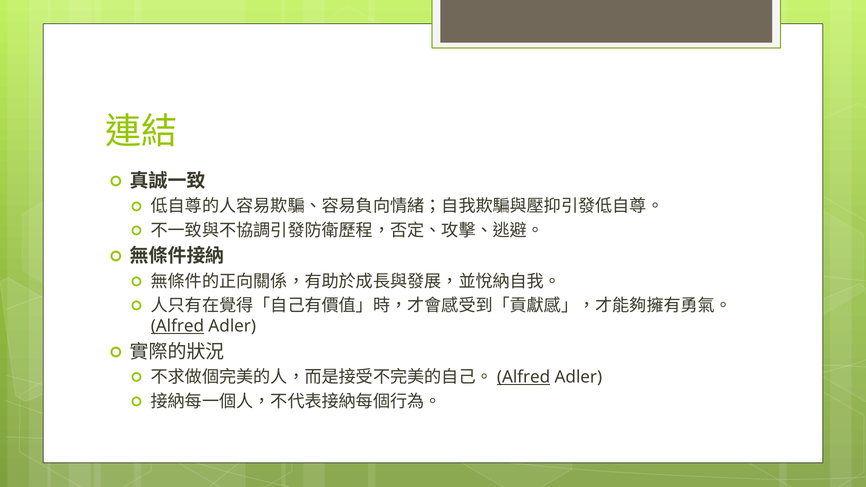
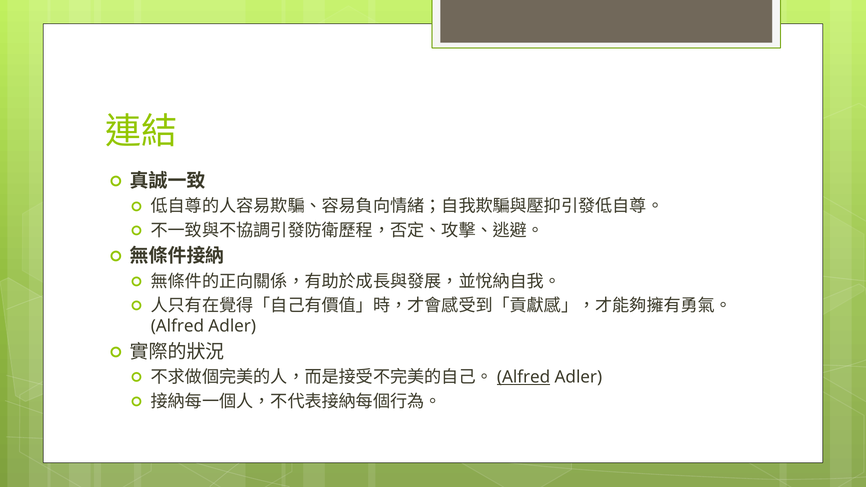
Alfred at (177, 326) underline: present -> none
